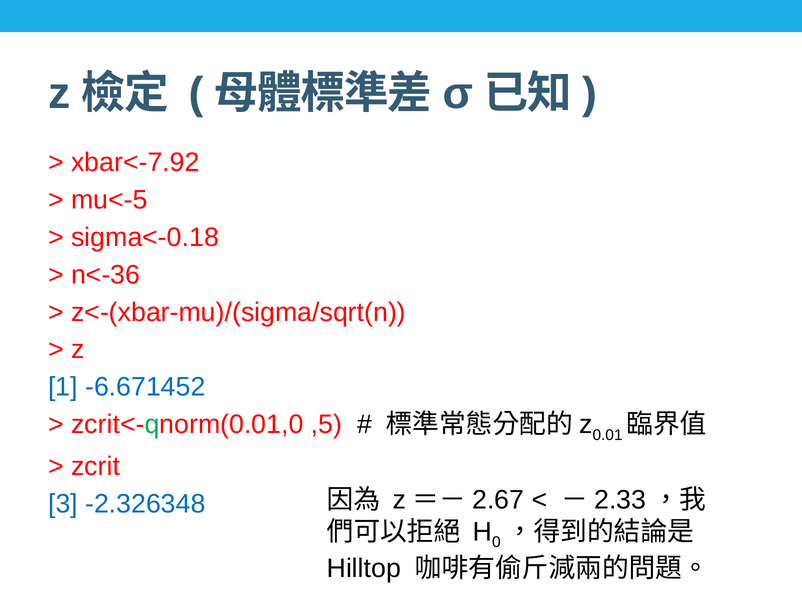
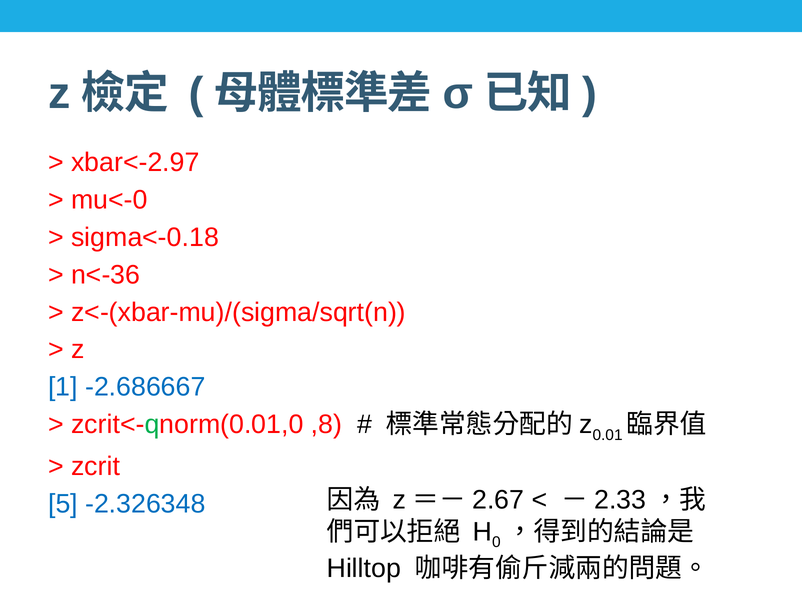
xbar<-7.92: xbar<-7.92 -> xbar<-2.97
mu<-5: mu<-5 -> mu<-0
-6.671452: -6.671452 -> -2.686667
,5: ,5 -> ,8
3: 3 -> 5
